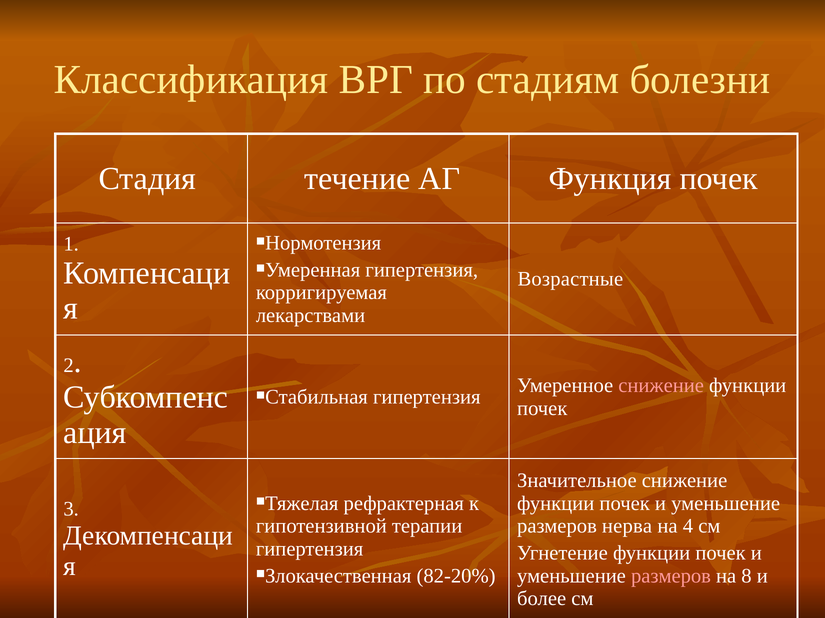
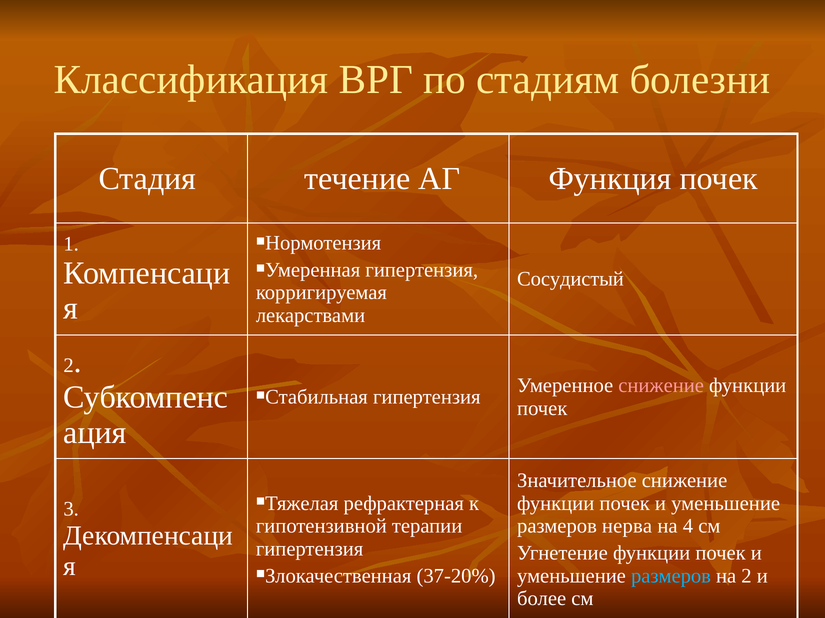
Возрастные: Возрастные -> Сосудистый
размеров at (671, 576) colour: pink -> light blue
на 8: 8 -> 2
82-20%: 82-20% -> 37-20%
